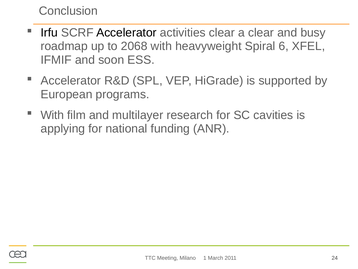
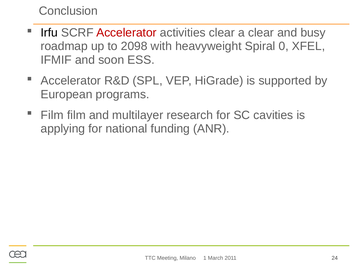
Accelerator at (126, 33) colour: black -> red
2068: 2068 -> 2098
6: 6 -> 0
With at (52, 115): With -> Film
